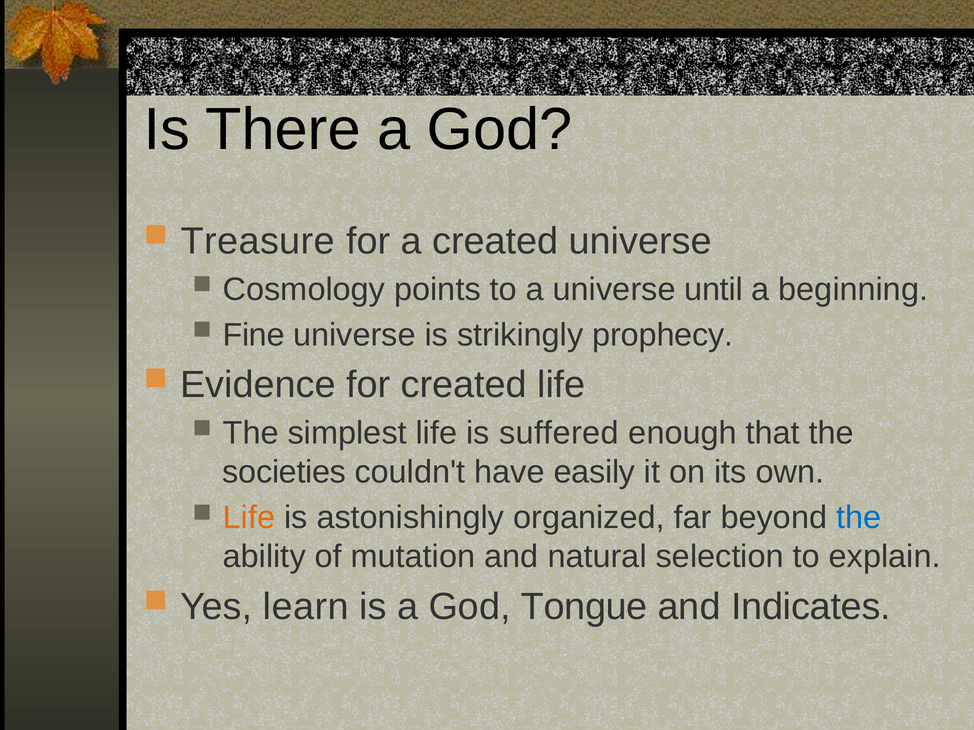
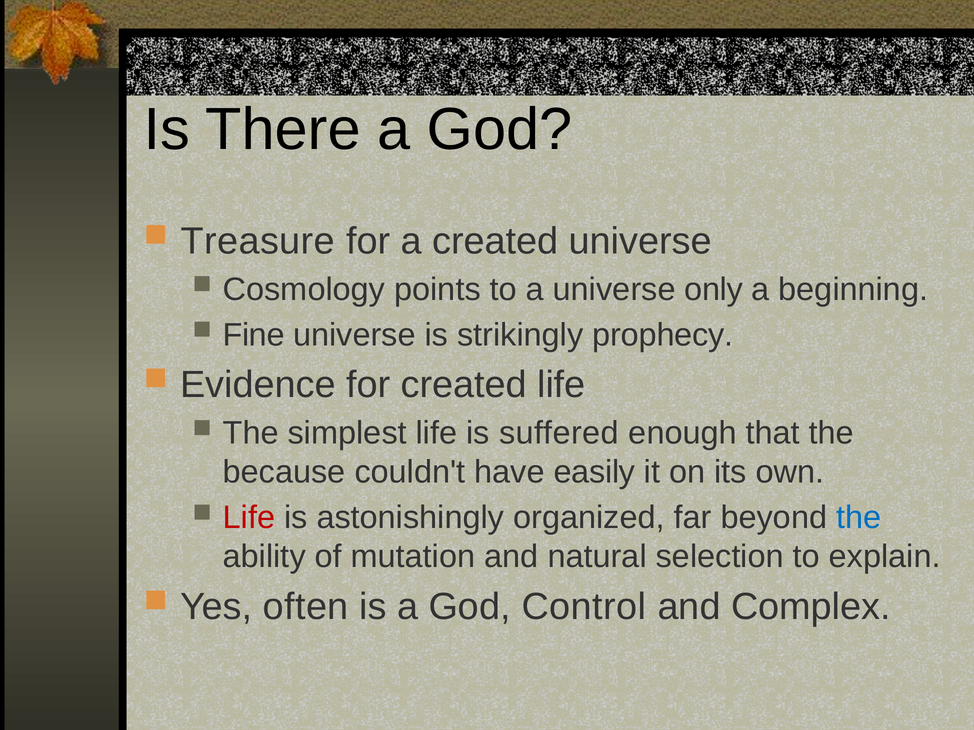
until: until -> only
societies: societies -> because
Life at (249, 518) colour: orange -> red
learn: learn -> often
Tongue: Tongue -> Control
Indicates: Indicates -> Complex
